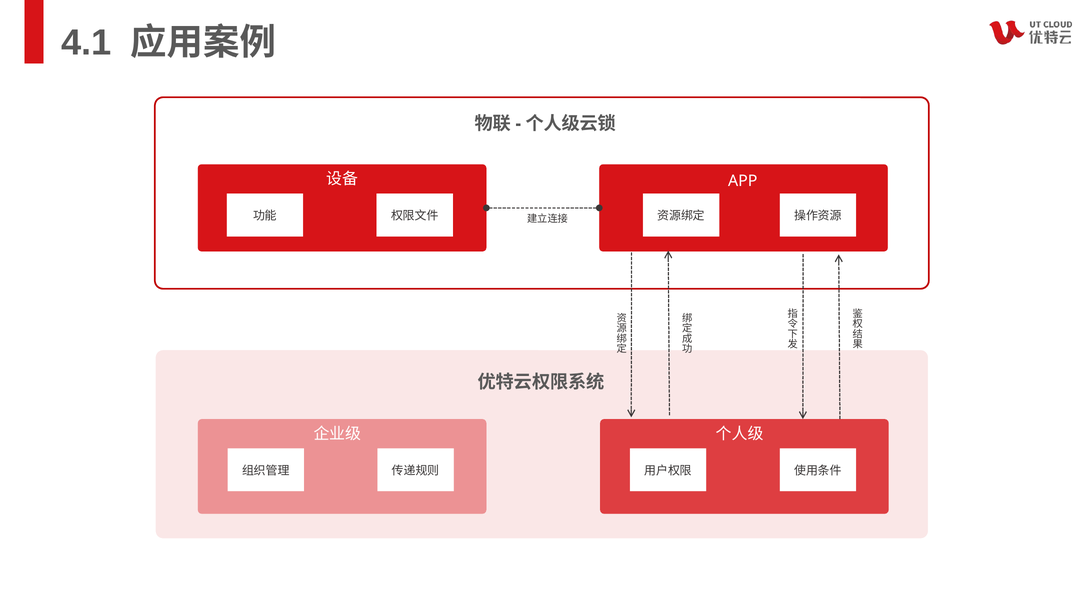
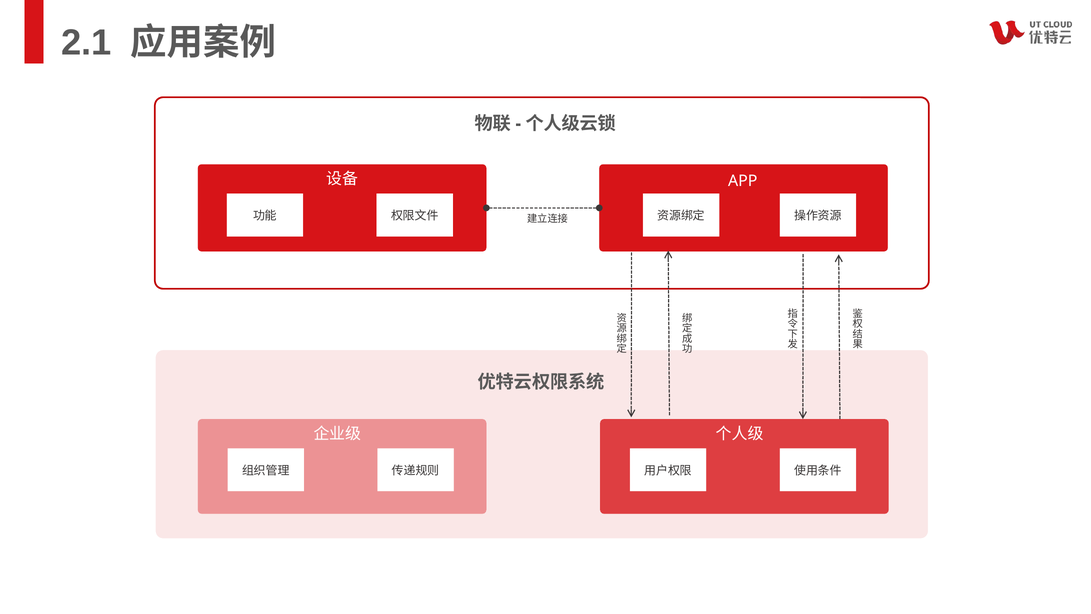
4.1: 4.1 -> 2.1
